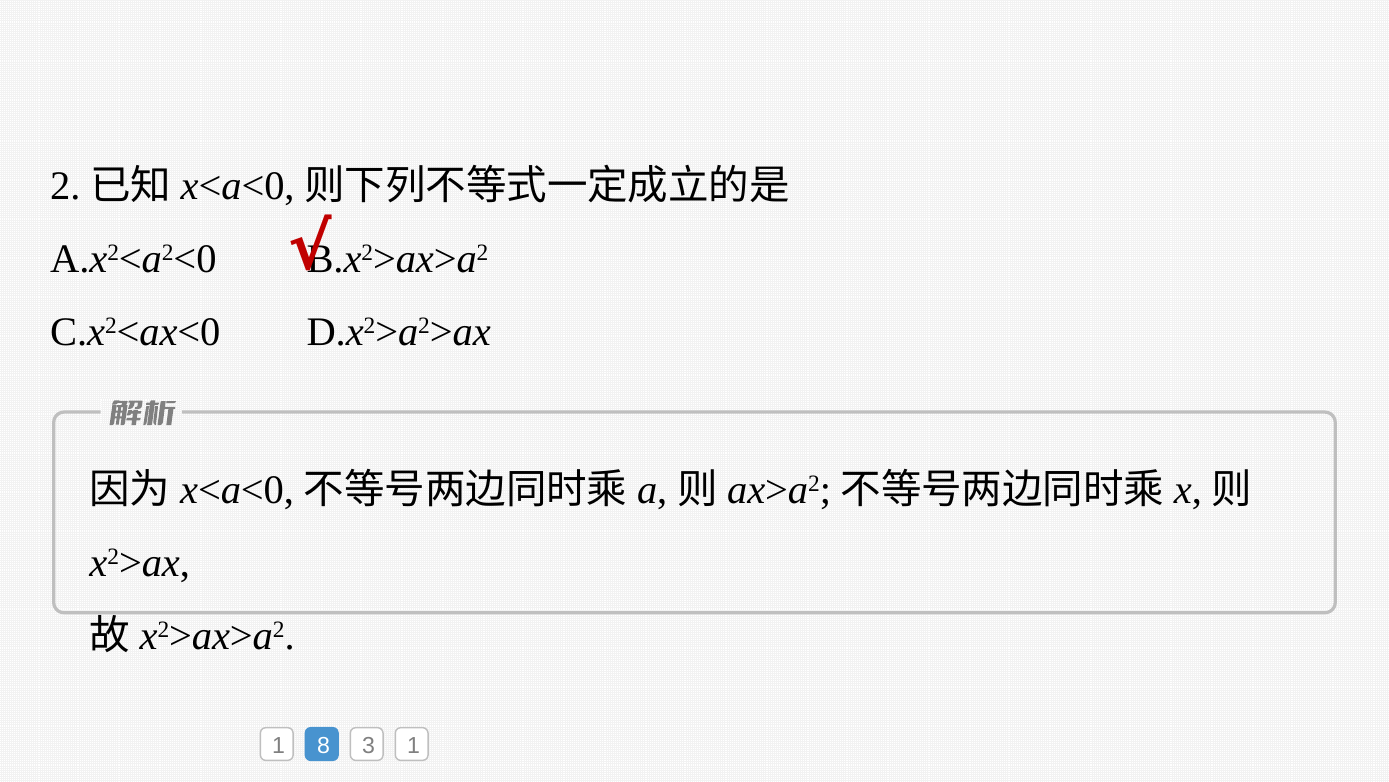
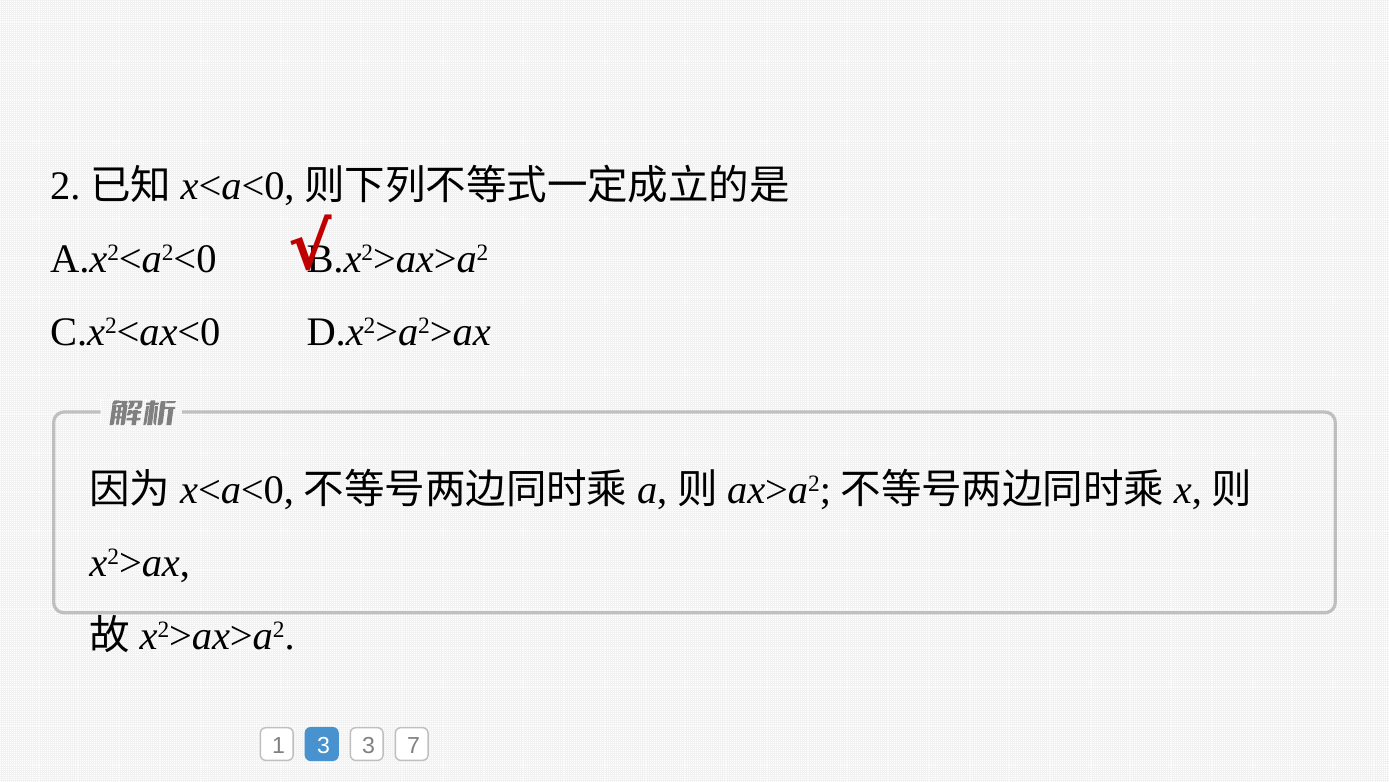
1 8: 8 -> 3
3 1: 1 -> 7
